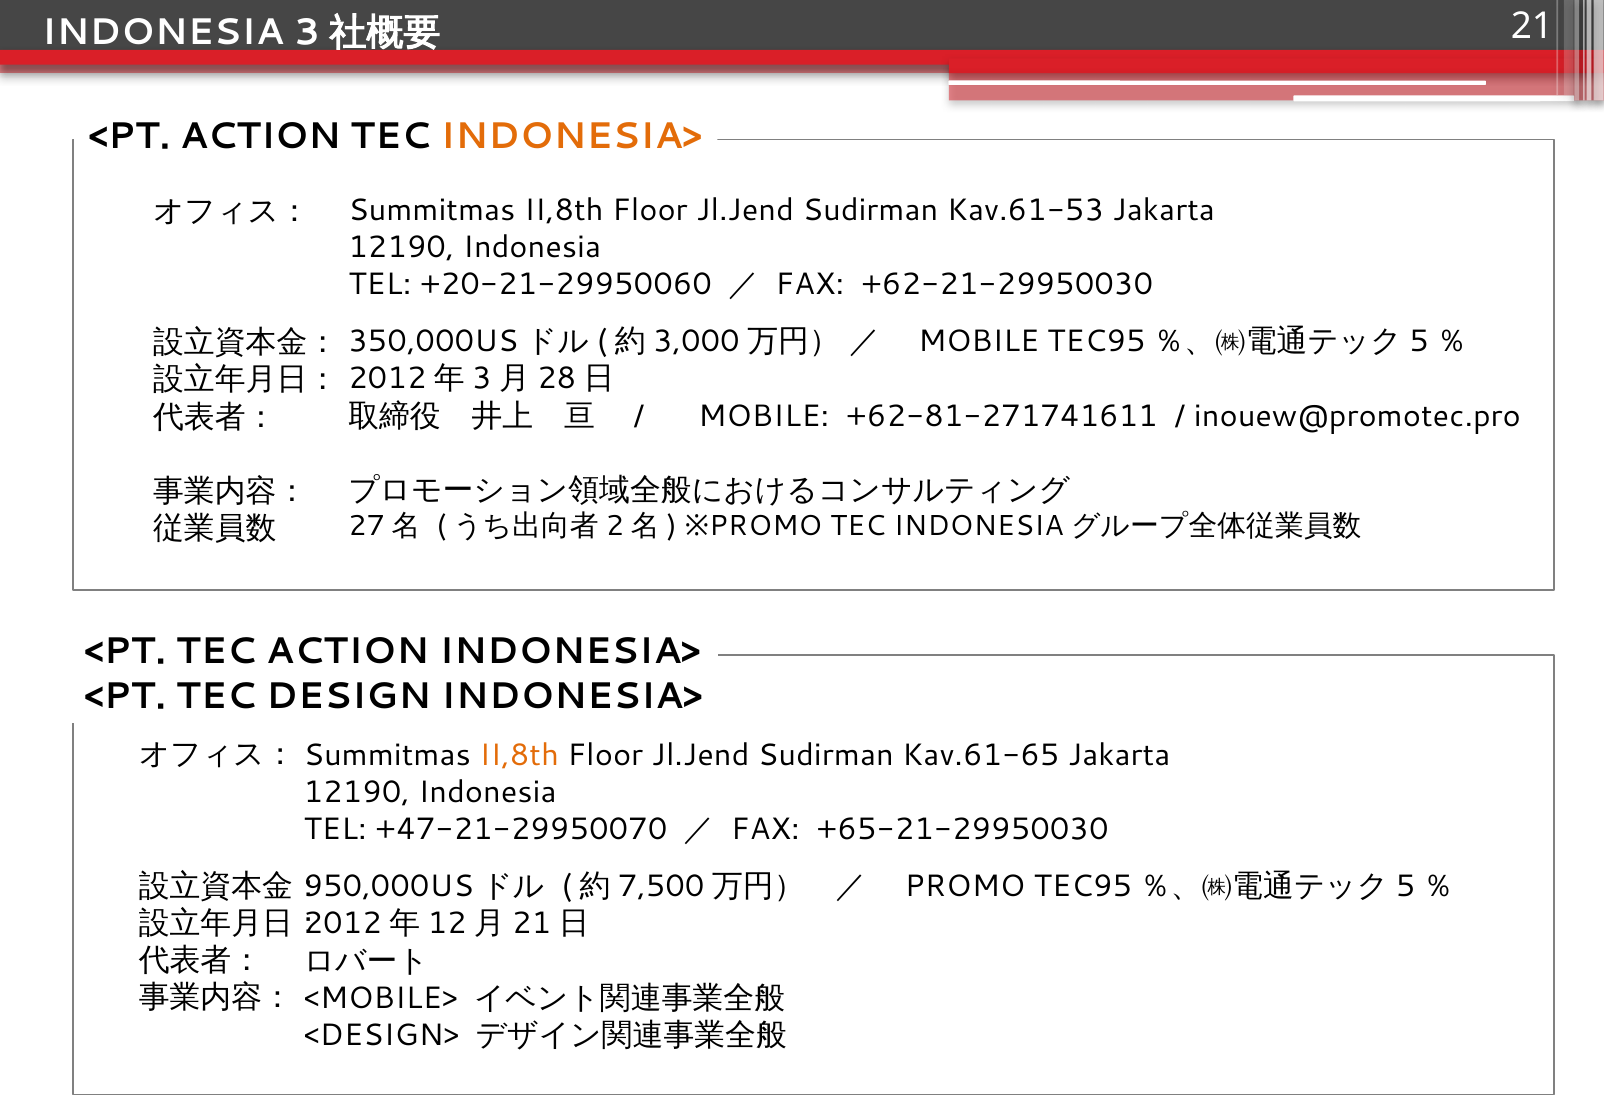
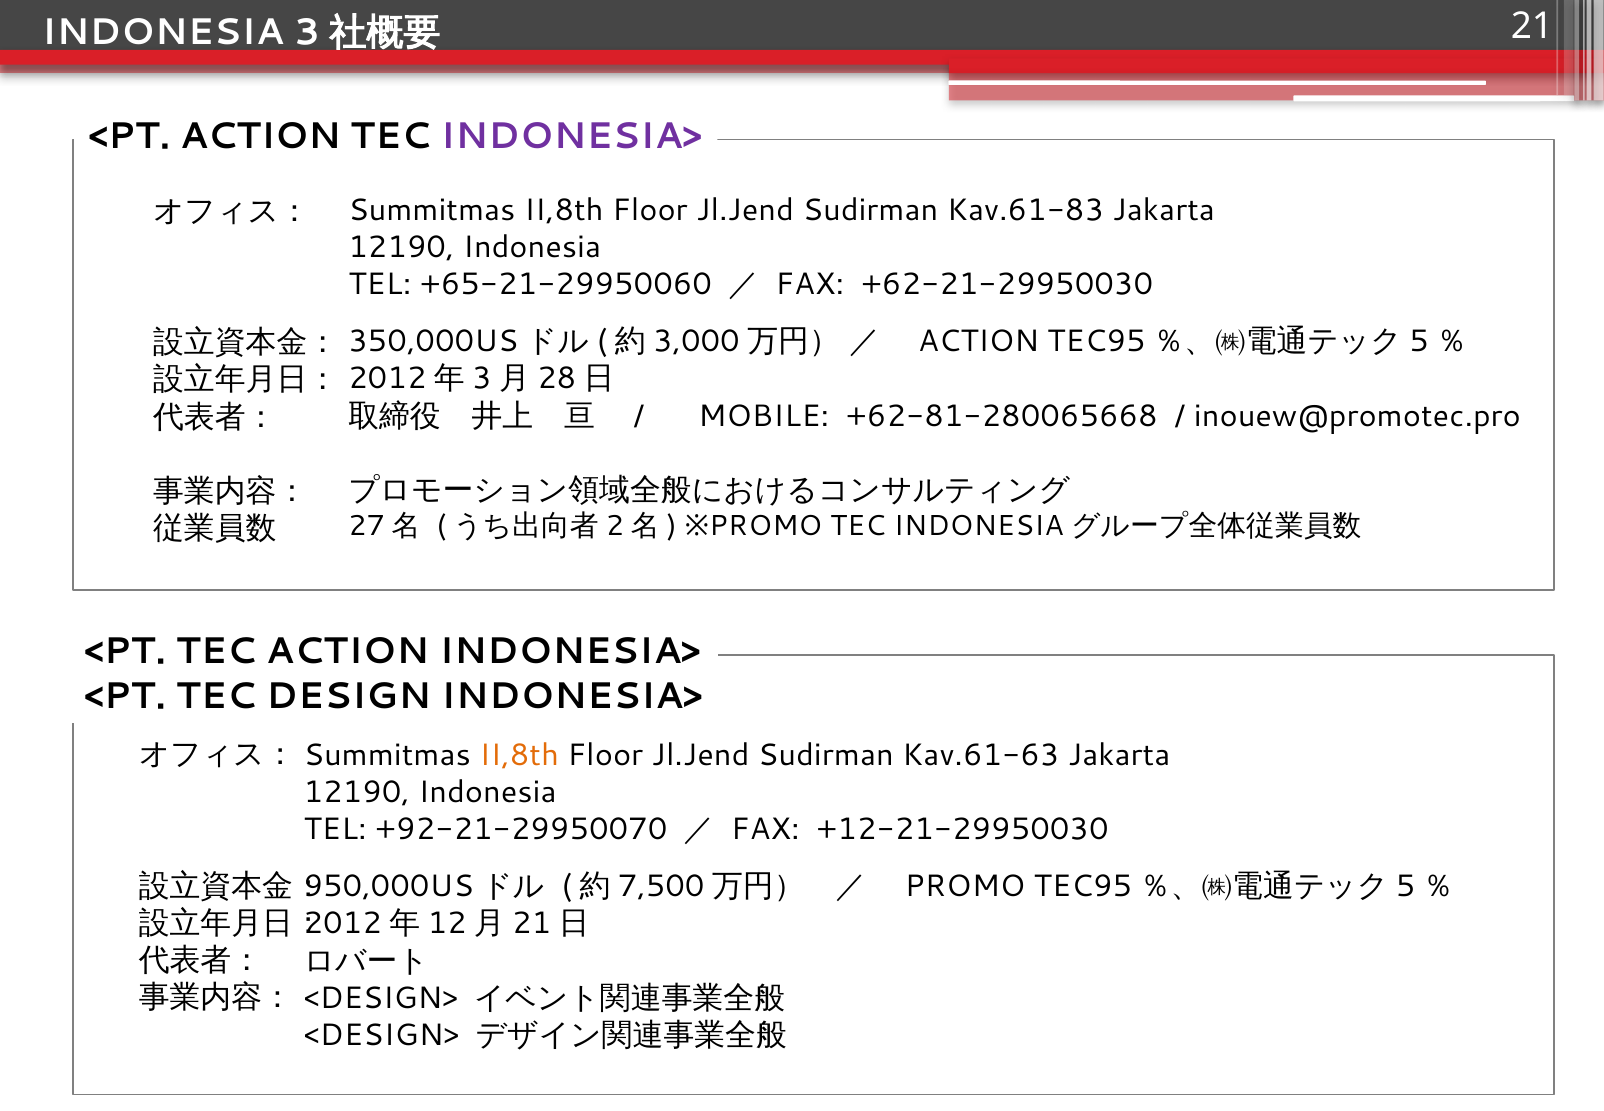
INDONESIA> at (571, 137) colour: orange -> purple
Kav.61-53: Kav.61-53 -> Kav.61-83
+20-21-29950060: +20-21-29950060 -> +65-21-29950060
MOBILE at (979, 342): MOBILE -> ACTION
+62-81-271741611: +62-81-271741611 -> +62-81-280065668
Kav.61-65: Kav.61-65 -> Kav.61-63
+47-21-29950070: +47-21-29950070 -> +92-21-29950070
+65-21-29950030: +65-21-29950030 -> +12-21-29950030
<MOBILE> at (381, 997): <MOBILE> -> <DESIGN>
